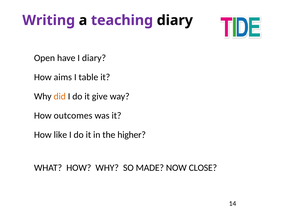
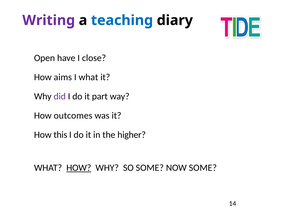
teaching colour: purple -> blue
I diary: diary -> close
I table: table -> what
did colour: orange -> purple
give: give -> part
like: like -> this
HOW at (79, 168) underline: none -> present
SO MADE: MADE -> SOME
NOW CLOSE: CLOSE -> SOME
